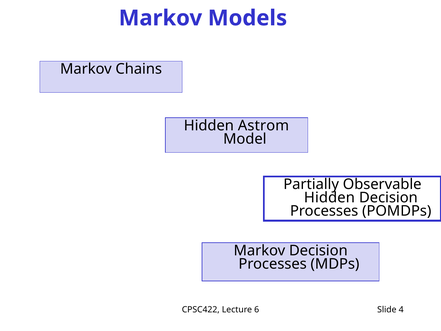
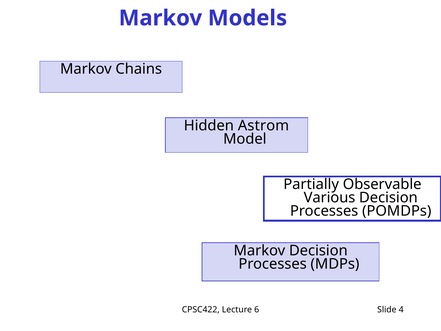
Hidden at (329, 198): Hidden -> Various
